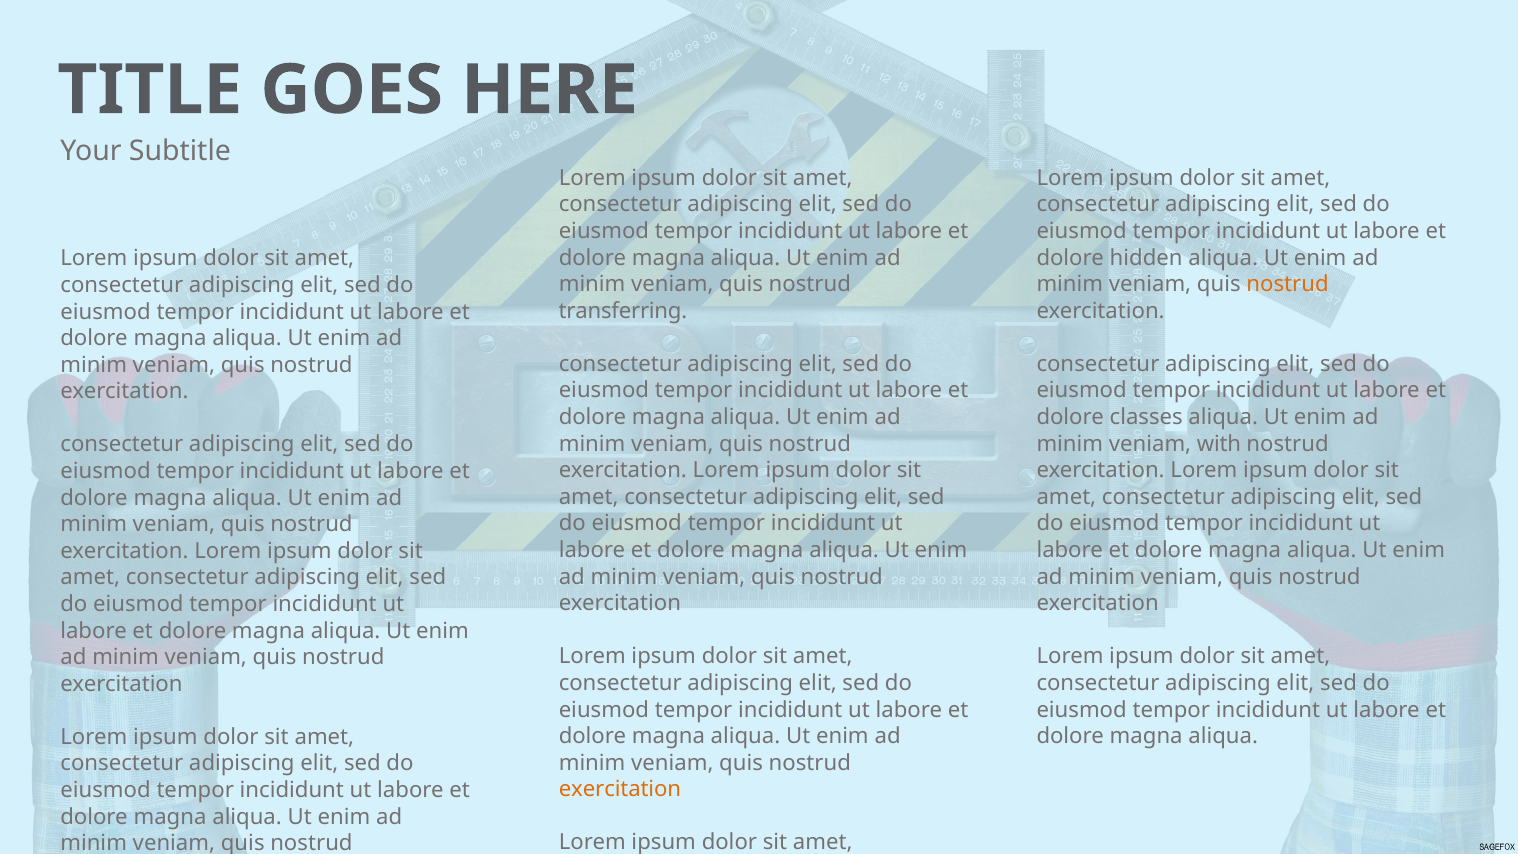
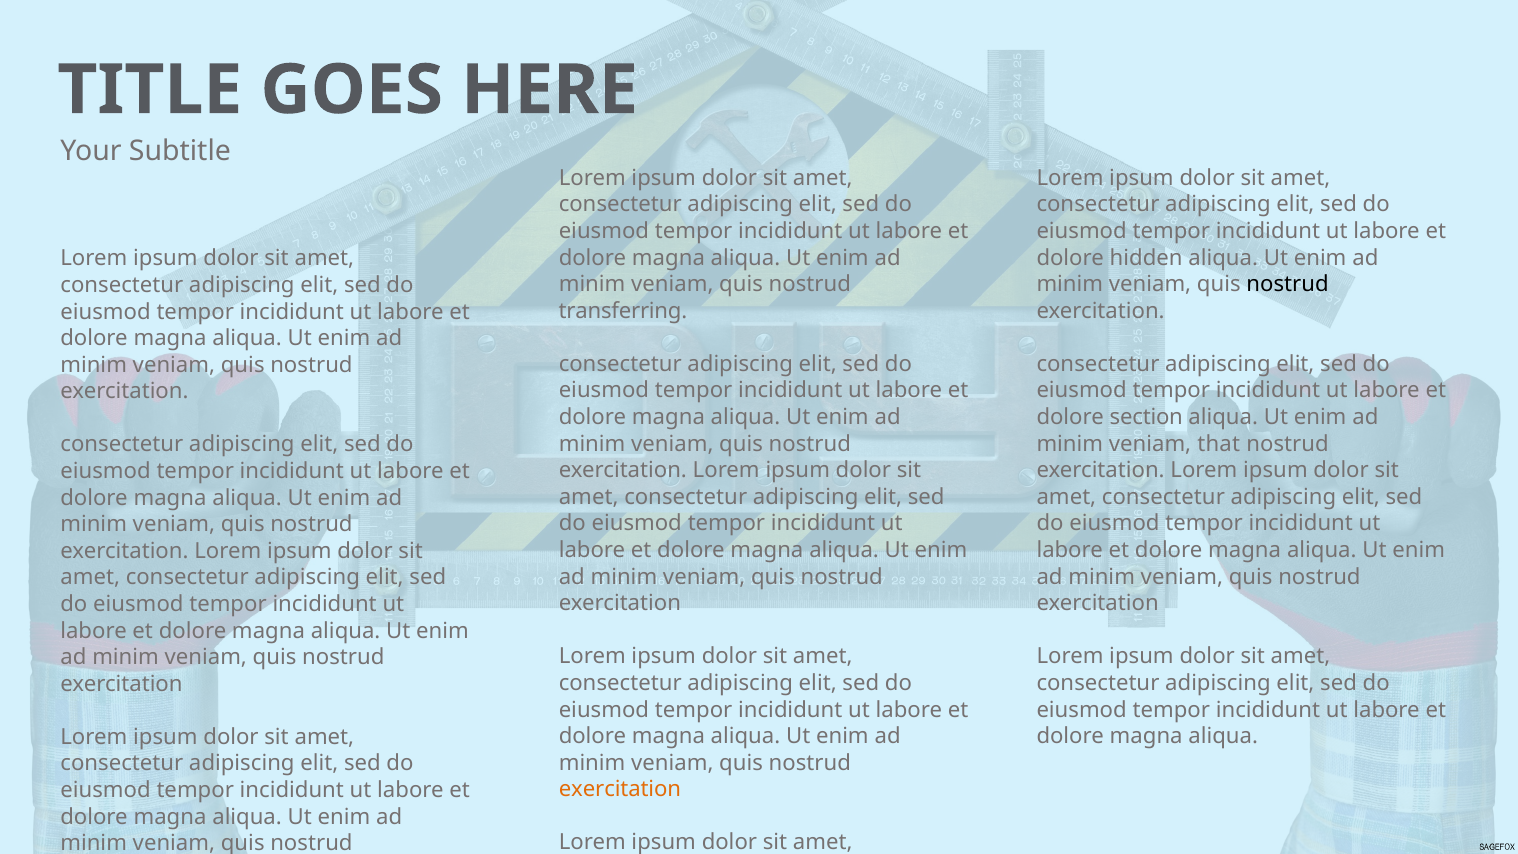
nostrud at (1288, 284) colour: orange -> black
classes: classes -> section
with: with -> that
